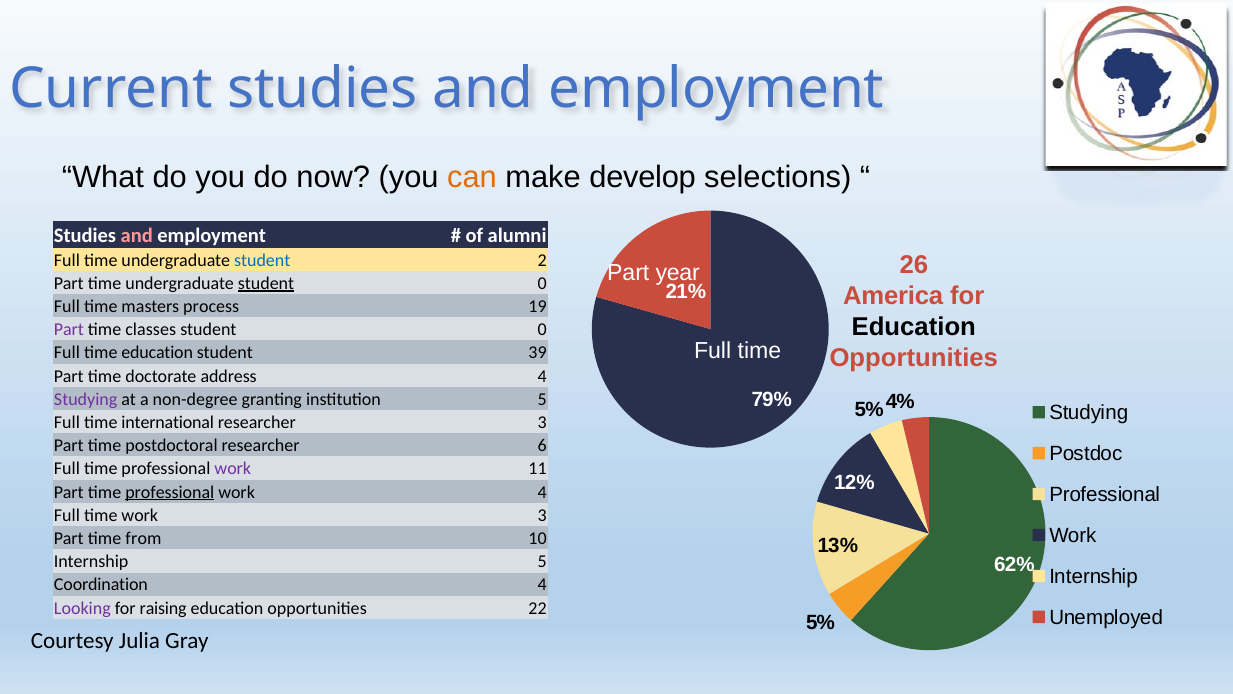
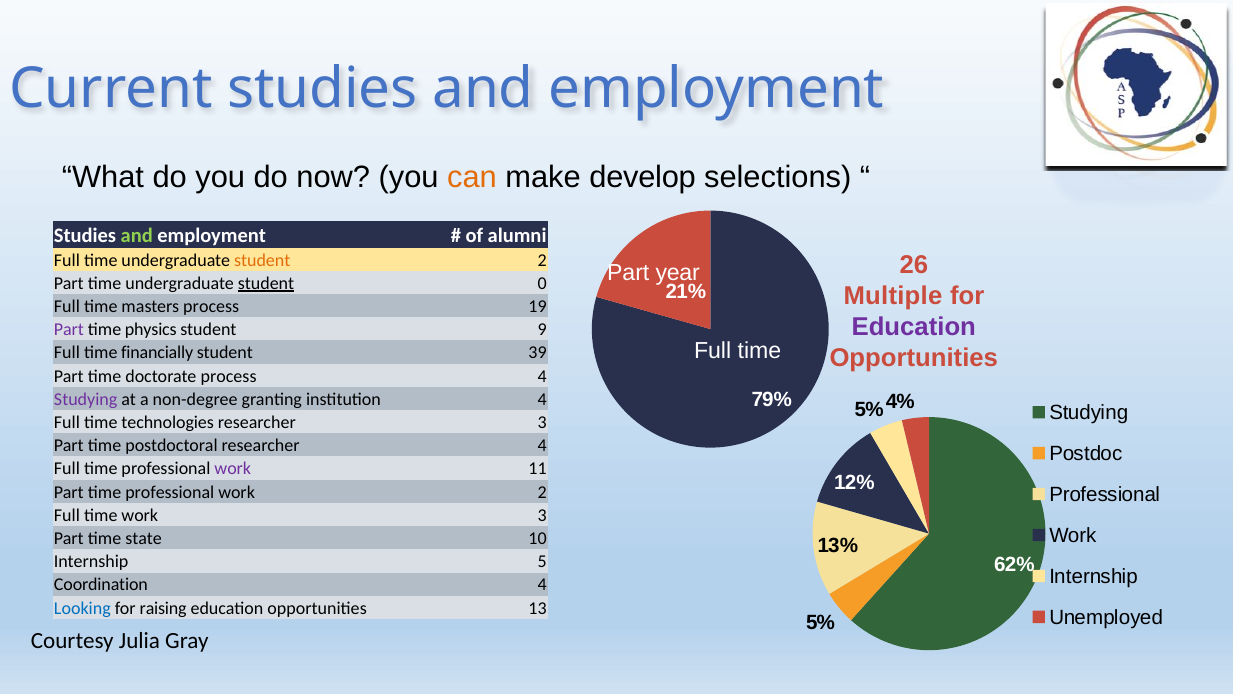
and at (137, 235) colour: pink -> light green
student at (262, 260) colour: blue -> orange
America: America -> Multiple
Education at (914, 327) colour: black -> purple
classes: classes -> physics
0 at (542, 329): 0 -> 9
time education: education -> financially
doctorate address: address -> process
institution 5: 5 -> 4
international: international -> technologies
researcher 6: 6 -> 4
professional at (170, 492) underline: present -> none
work 4: 4 -> 2
from: from -> state
Looking colour: purple -> blue
22: 22 -> 13
